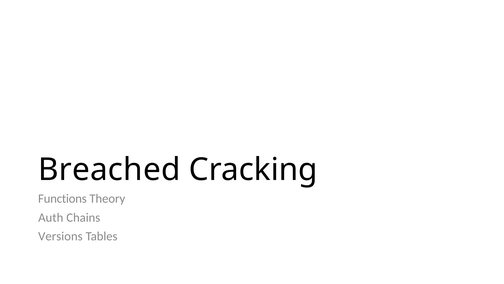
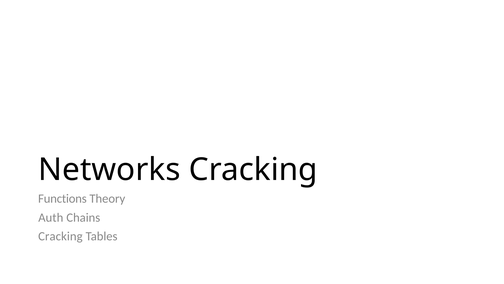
Breached: Breached -> Networks
Versions at (60, 236): Versions -> Cracking
